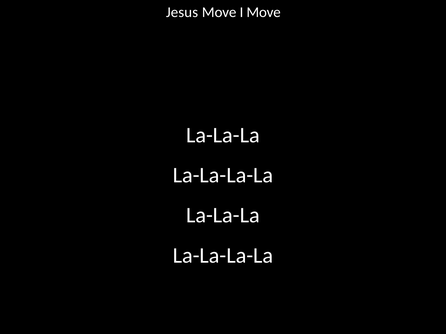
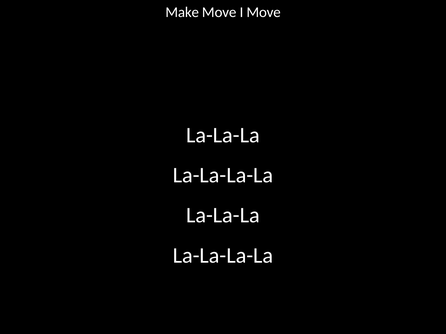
Jesus: Jesus -> Make
